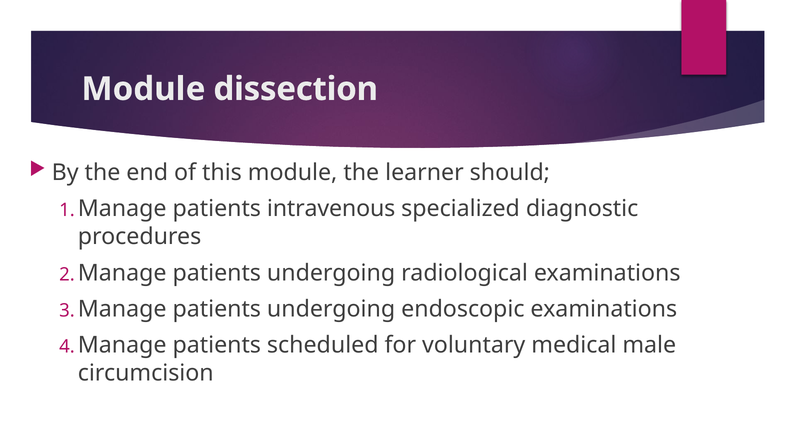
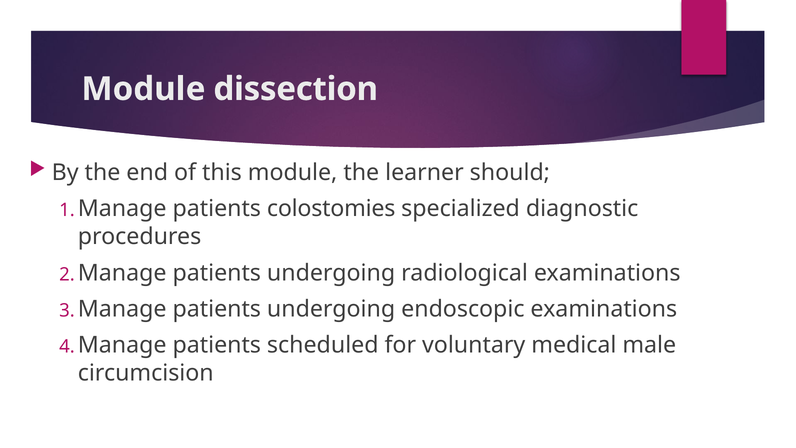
intravenous: intravenous -> colostomies
